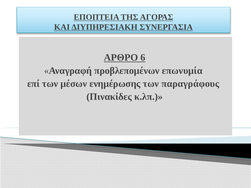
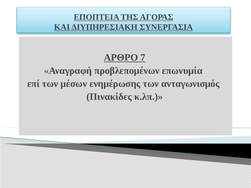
6: 6 -> 7
παραγράφους: παραγράφους -> ανταγωνισμός
